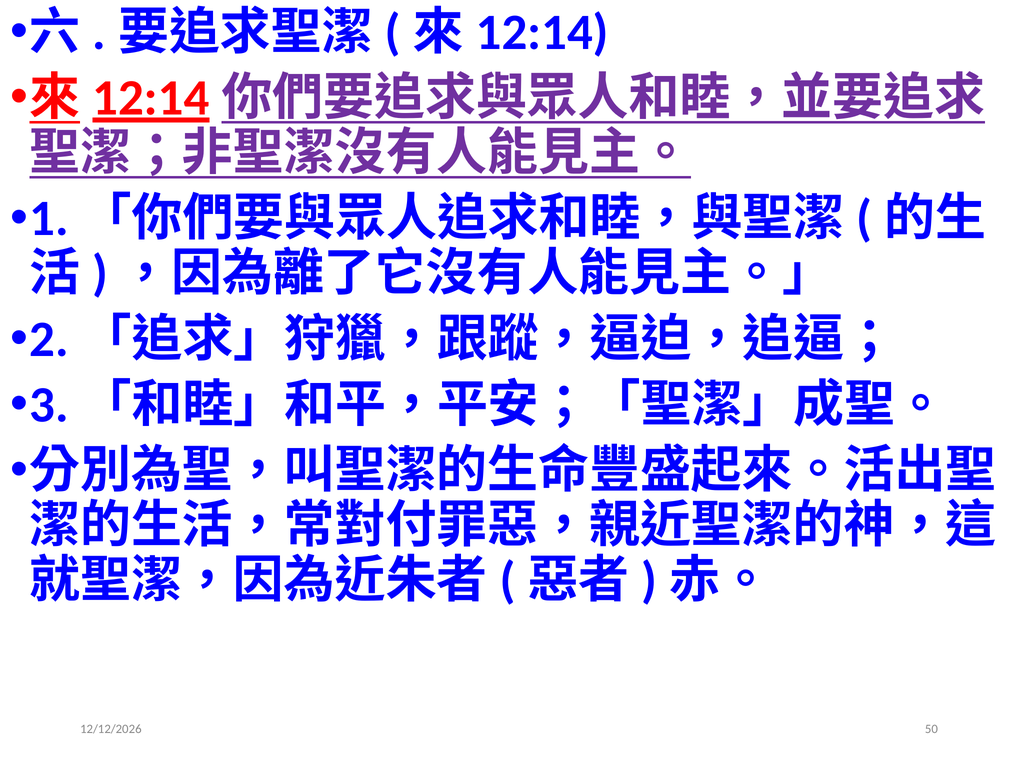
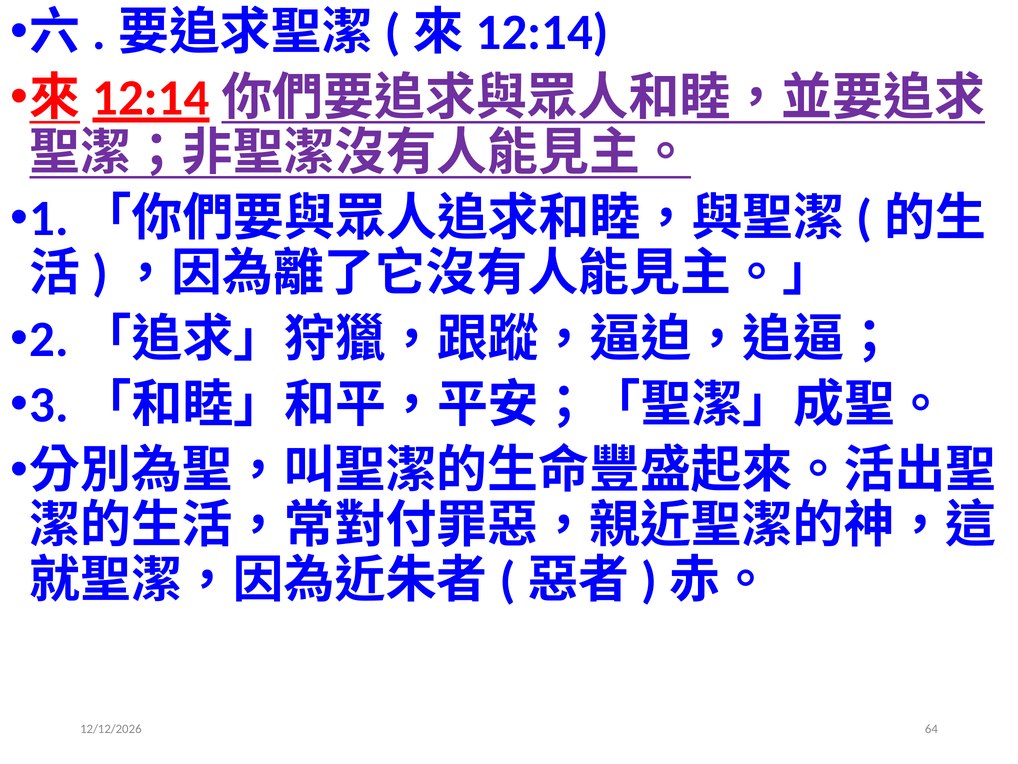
50: 50 -> 64
